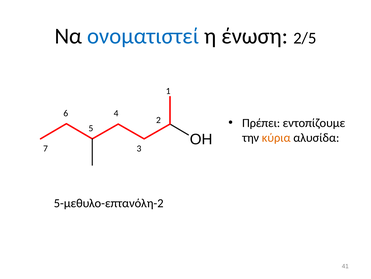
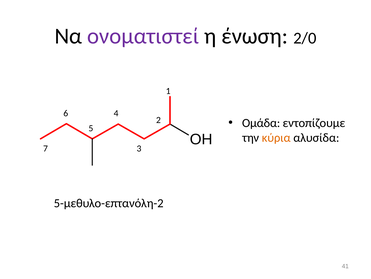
ονοματιστεί colour: blue -> purple
2/5: 2/5 -> 2/0
Πρέπει: Πρέπει -> Ομάδα
